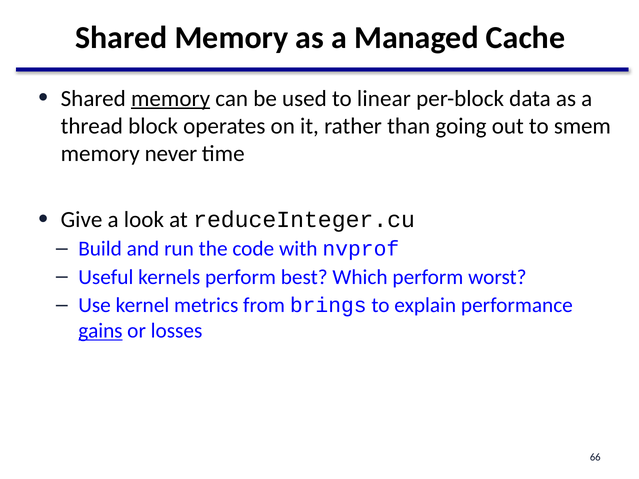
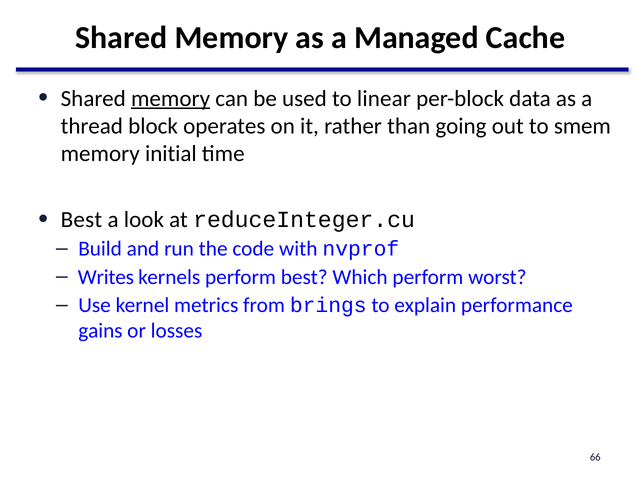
never: never -> initial
Give at (82, 220): Give -> Best
Useful: Useful -> Writes
gains underline: present -> none
